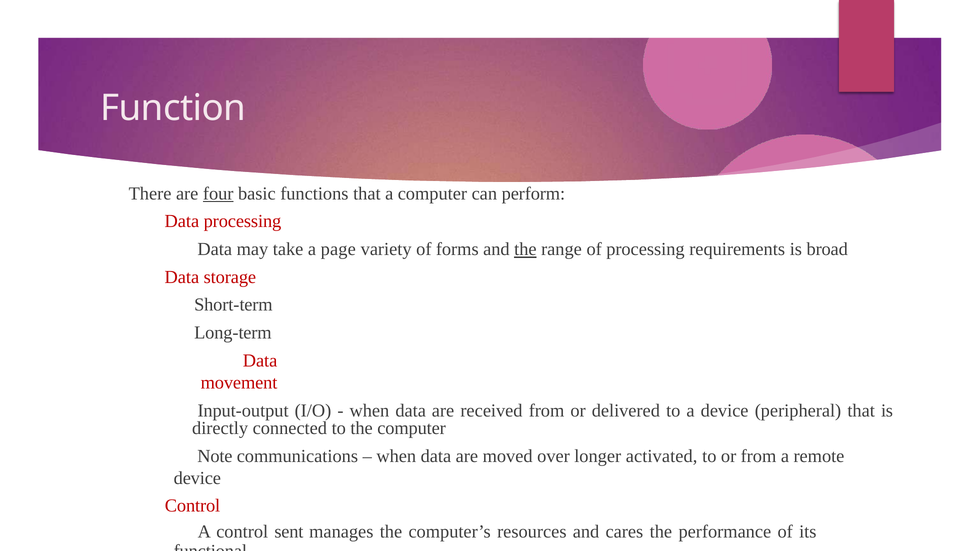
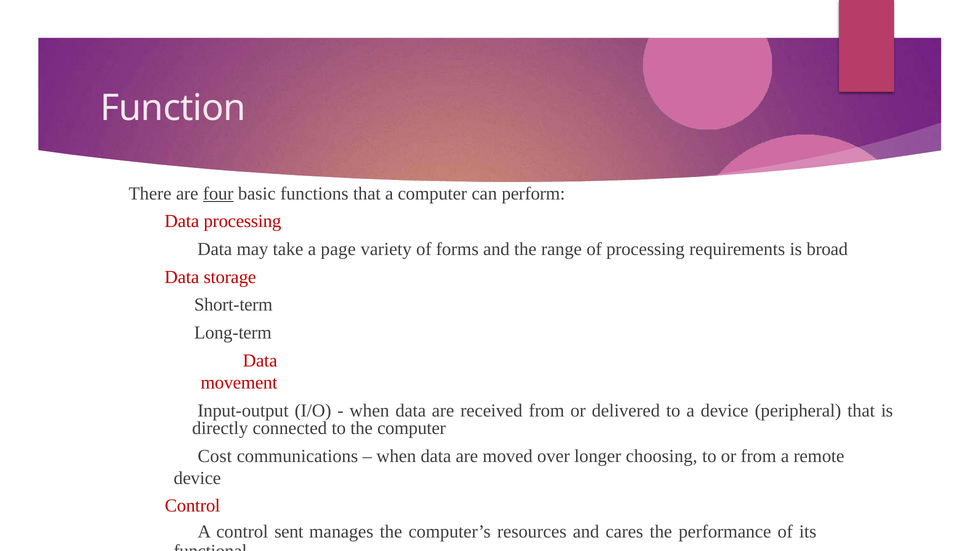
the at (525, 249) underline: present -> none
Note: Note -> Cost
activated: activated -> choosing
